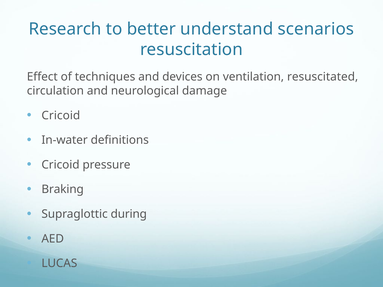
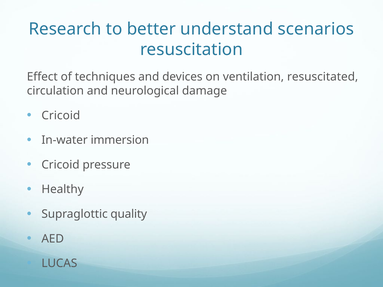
definitions: definitions -> immersion
Braking: Braking -> Healthy
during: during -> quality
